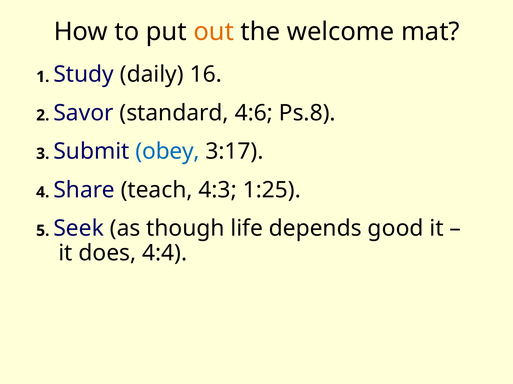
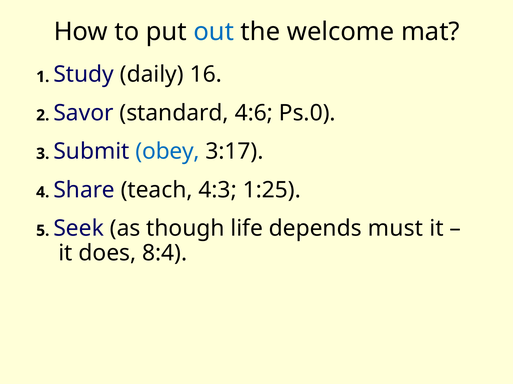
out colour: orange -> blue
Ps.8: Ps.8 -> Ps.0
good: good -> must
4:4: 4:4 -> 8:4
